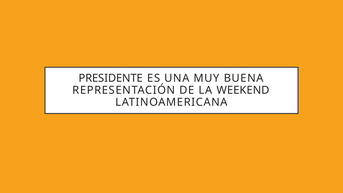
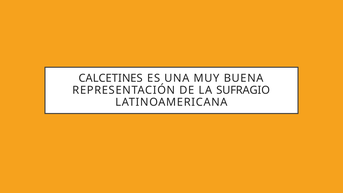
PRESIDENTE: PRESIDENTE -> CALCETINES
WEEKEND: WEEKEND -> SUFRAGIO
